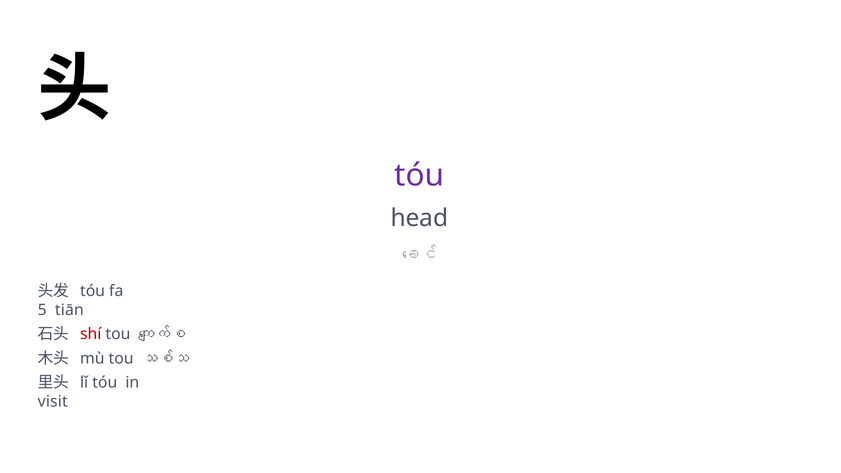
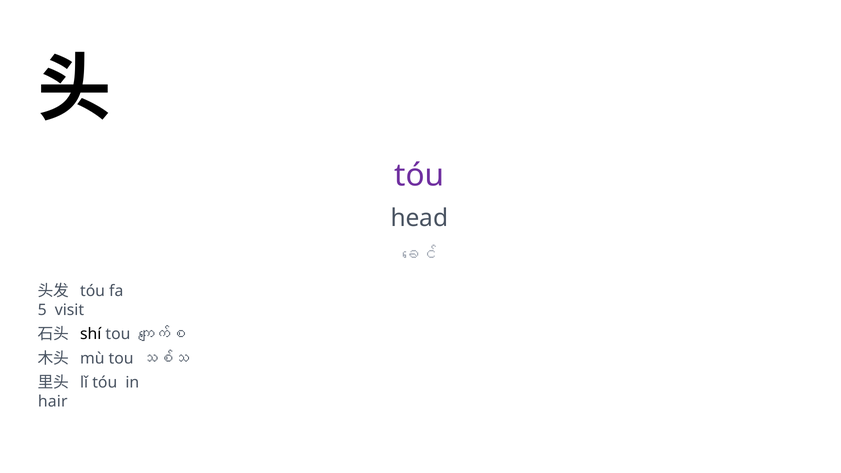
tiān: tiān -> visit
shí colour: red -> black
visit: visit -> hair
